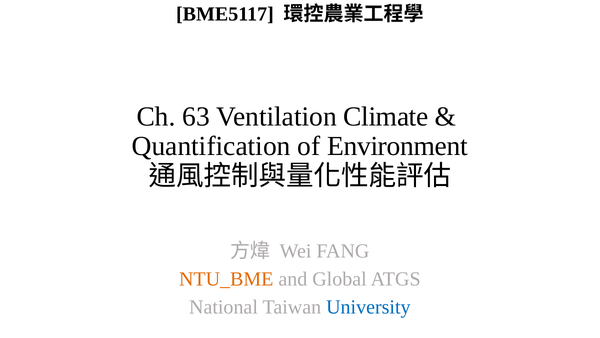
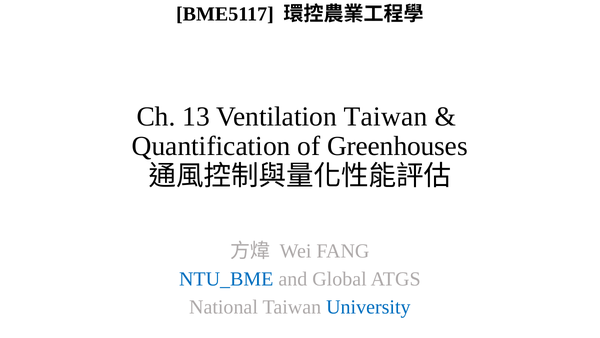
63: 63 -> 13
Ventilation Climate: Climate -> Taiwan
Environment: Environment -> Greenhouses
NTU_BME colour: orange -> blue
